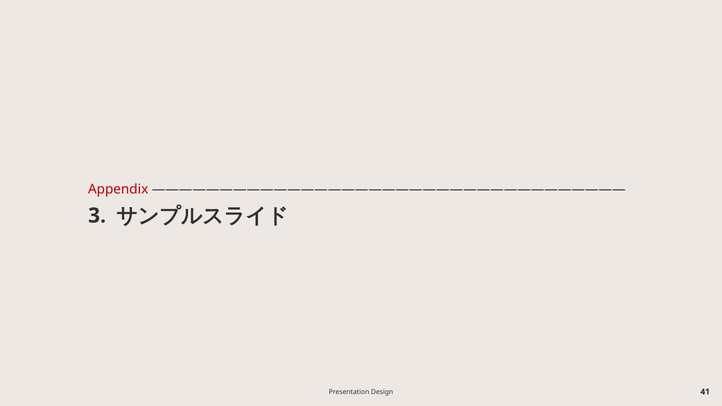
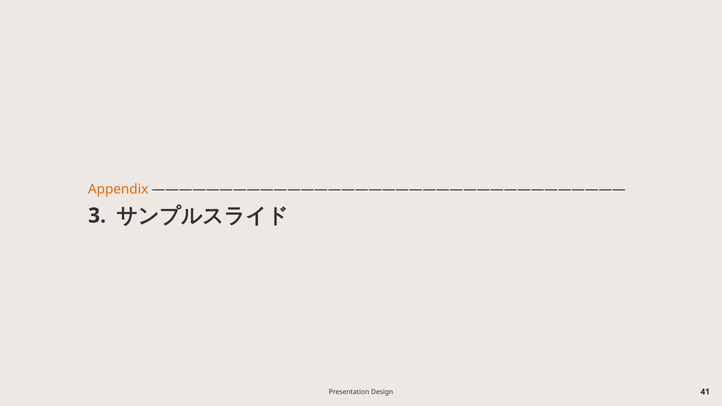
Appendix colour: red -> orange
